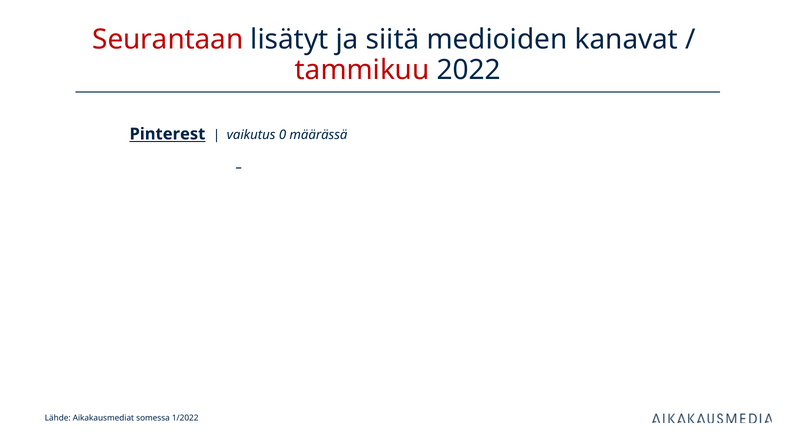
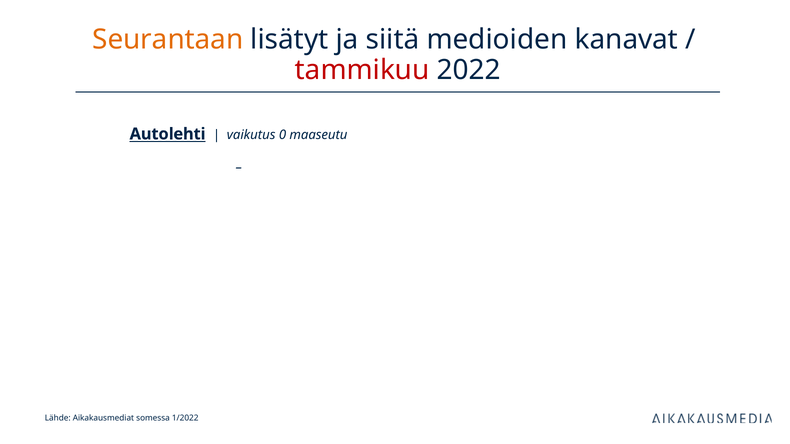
Seurantaan colour: red -> orange
Pinterest: Pinterest -> Autolehti
määrässä: määrässä -> maaseutu
